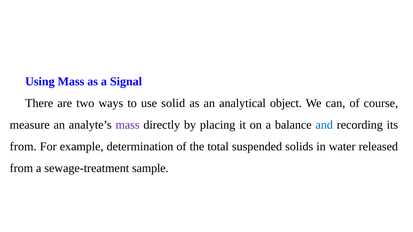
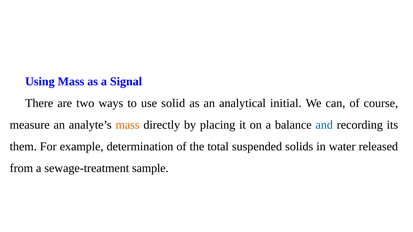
object: object -> initial
mass at (128, 125) colour: purple -> orange
from at (23, 147): from -> them
